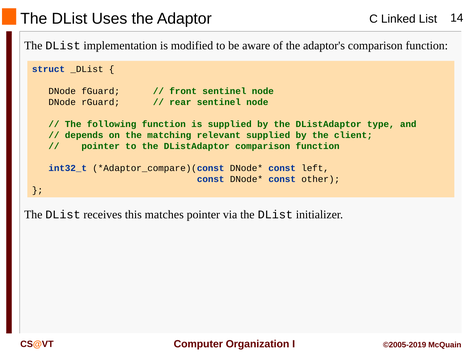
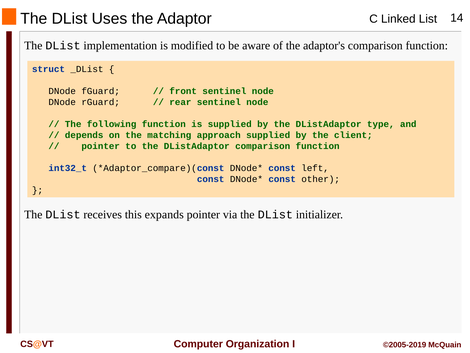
relevant: relevant -> approach
matches: matches -> expands
